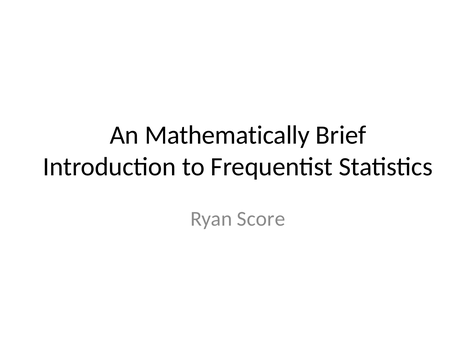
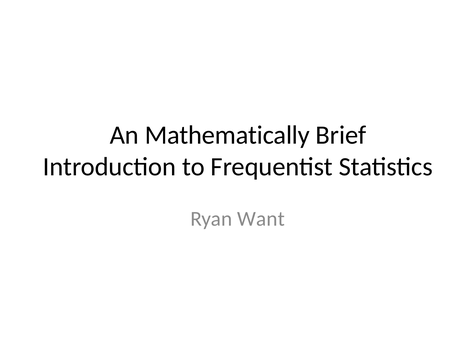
Score: Score -> Want
